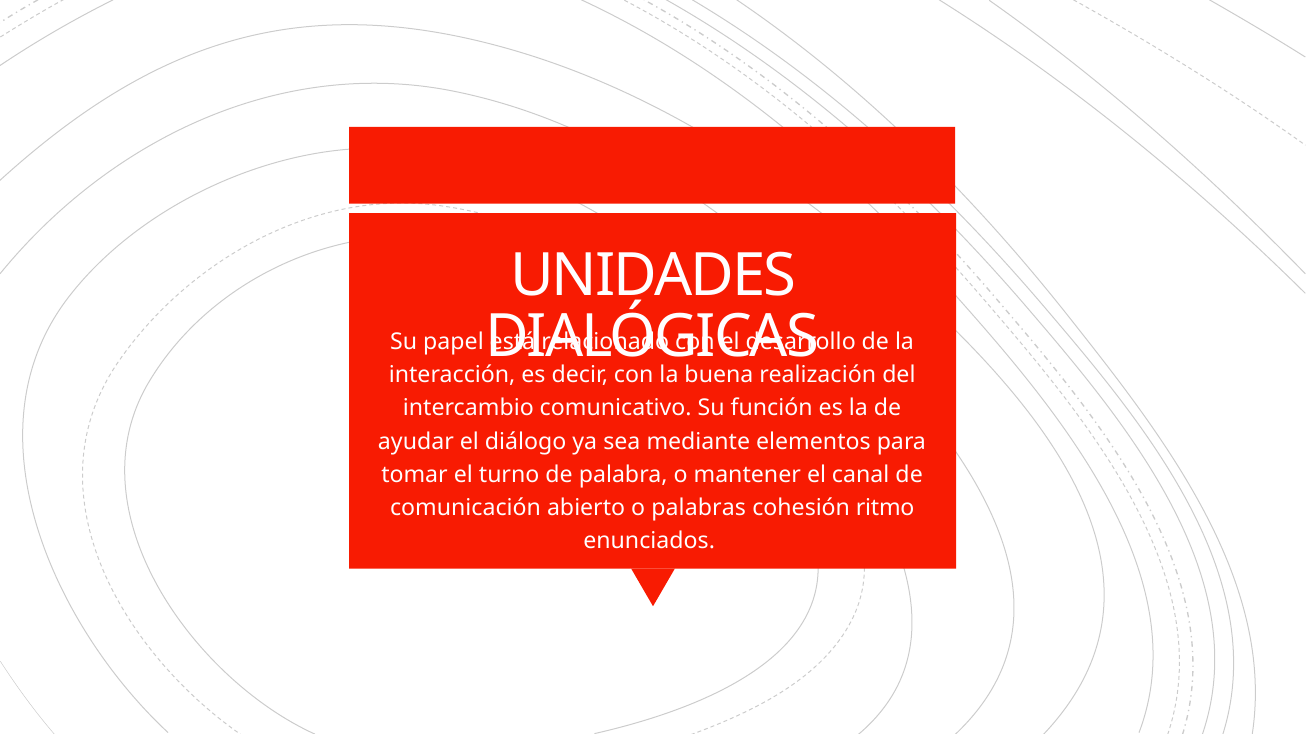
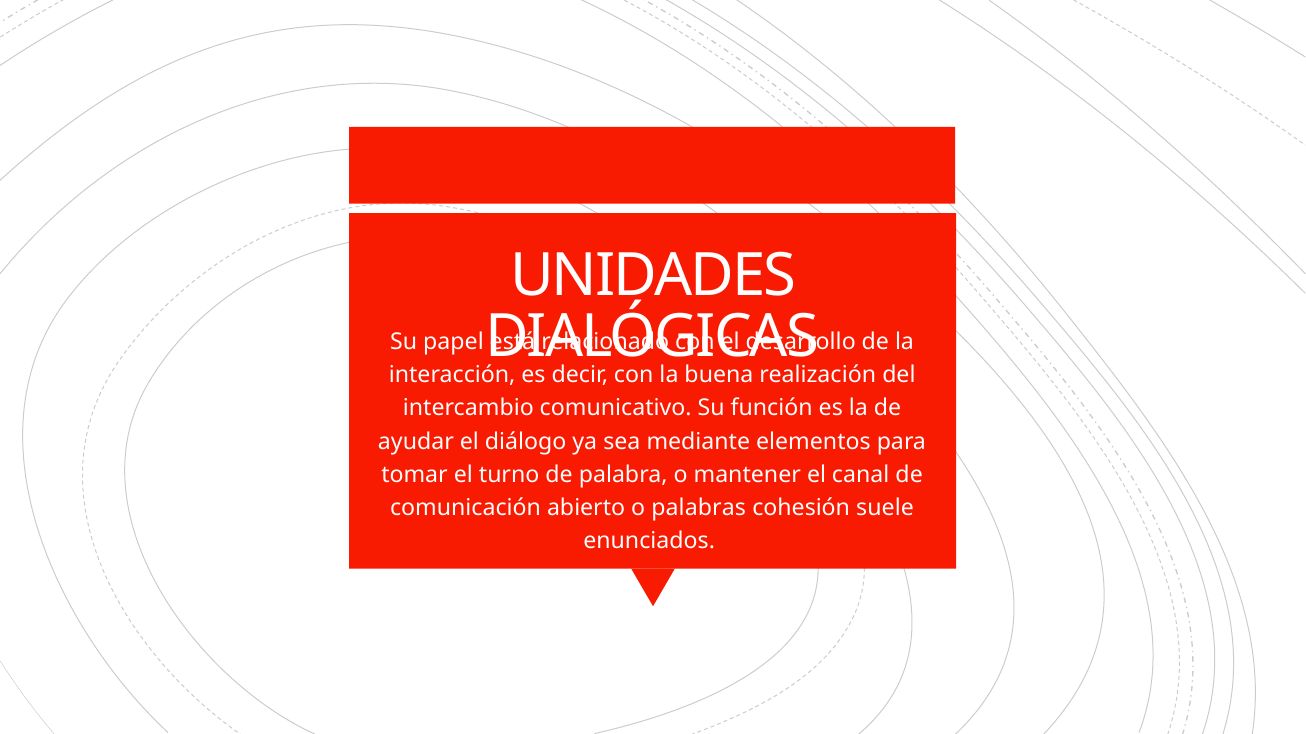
ritmo: ritmo -> suele
